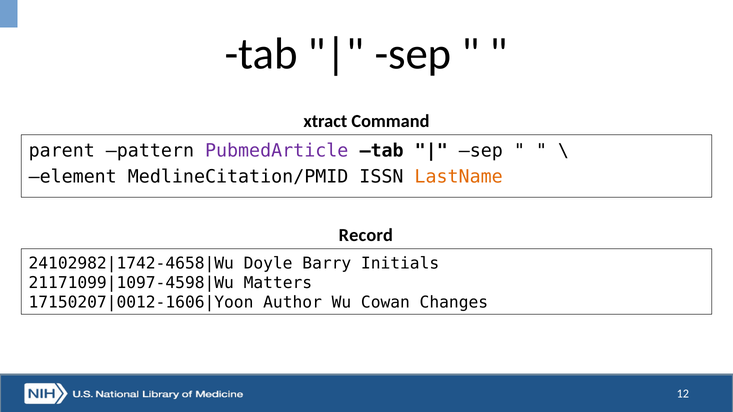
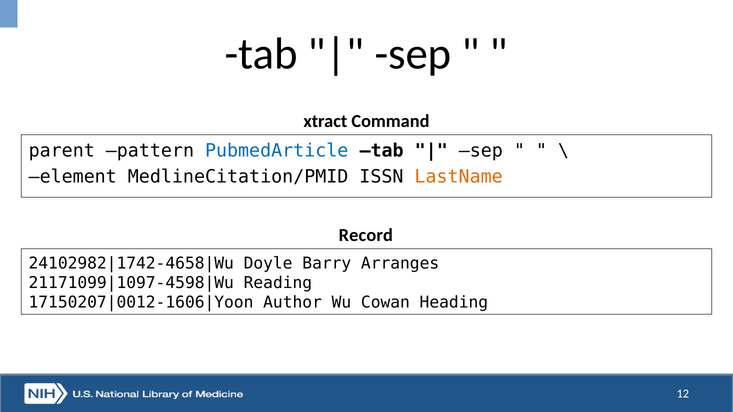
PubmedArticle colour: purple -> blue
Initials: Initials -> Arranges
Matters: Matters -> Reading
Changes: Changes -> Heading
